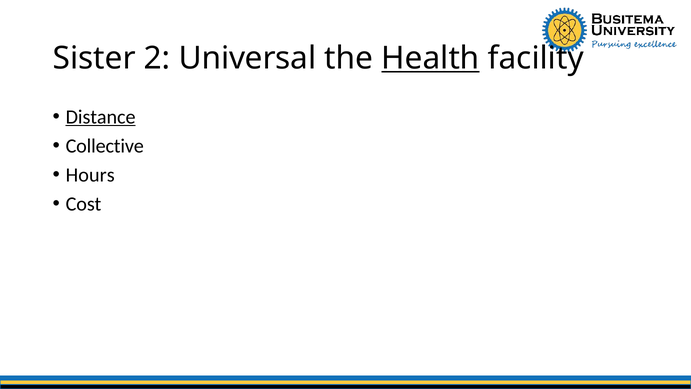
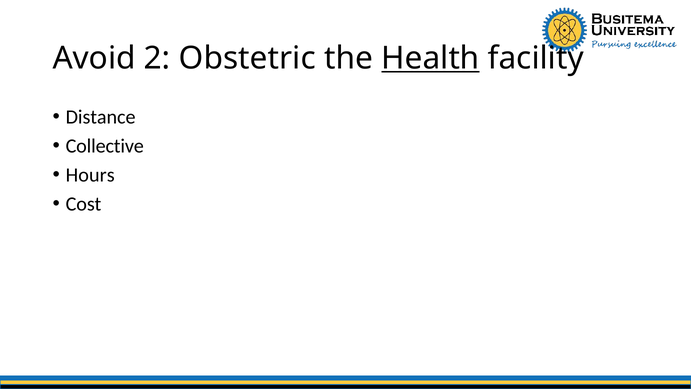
Sister: Sister -> Avoid
Universal: Universal -> Obstetric
Distance underline: present -> none
